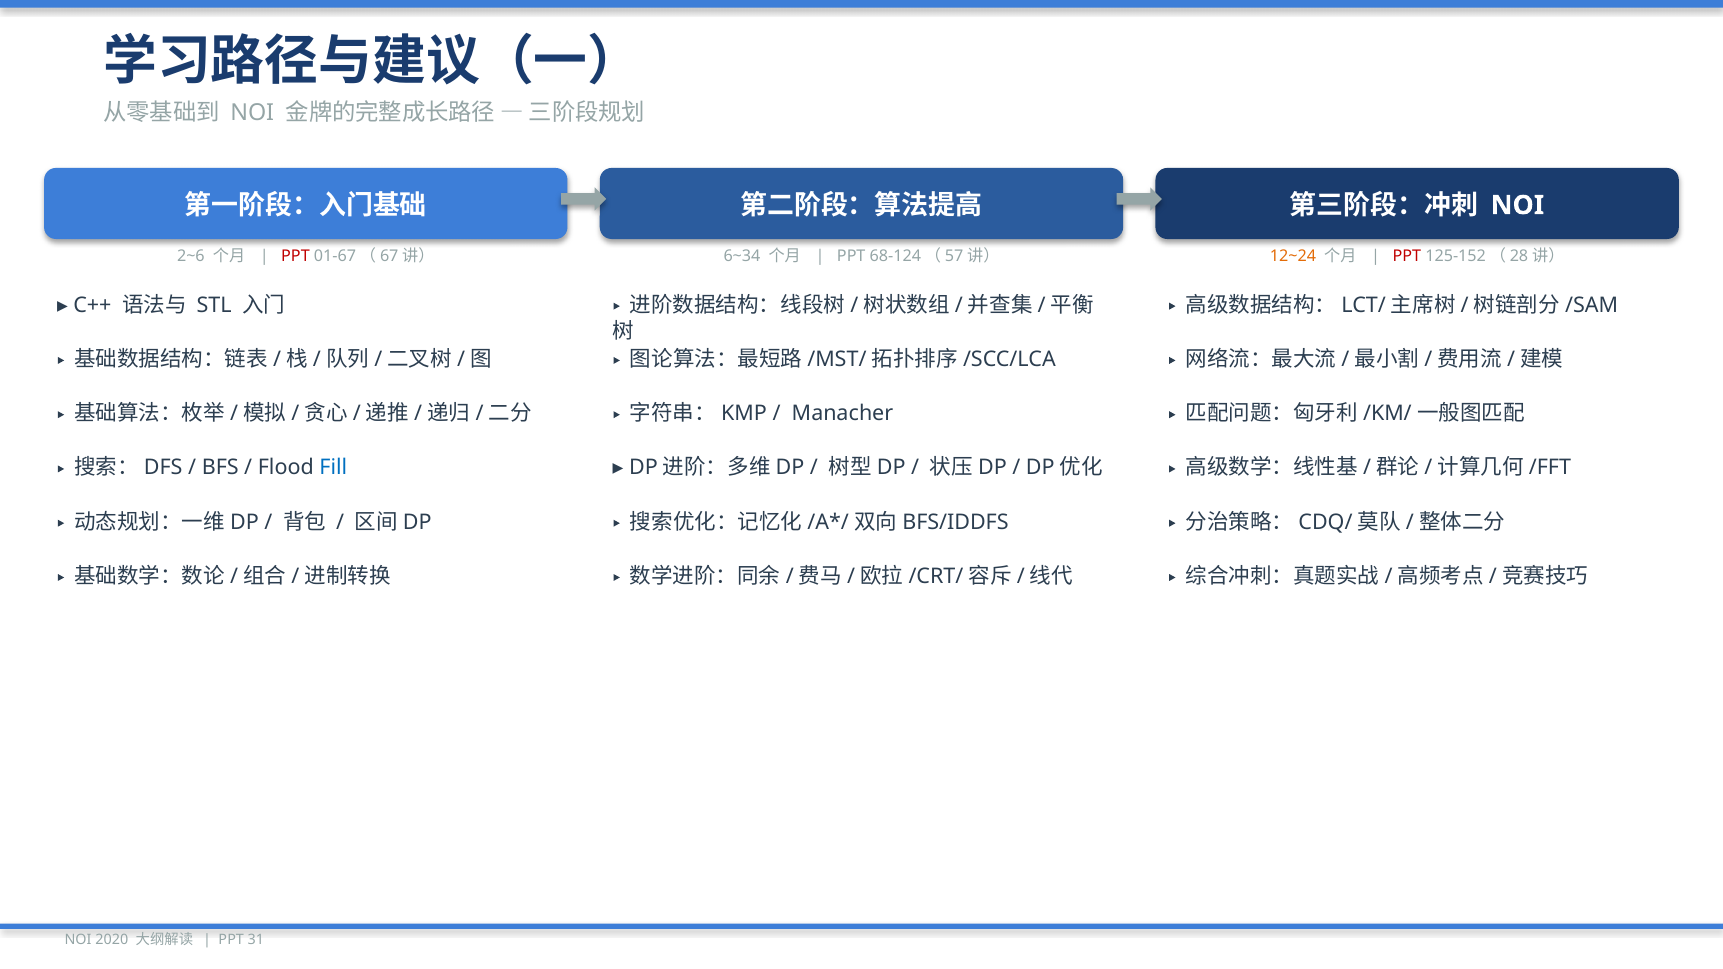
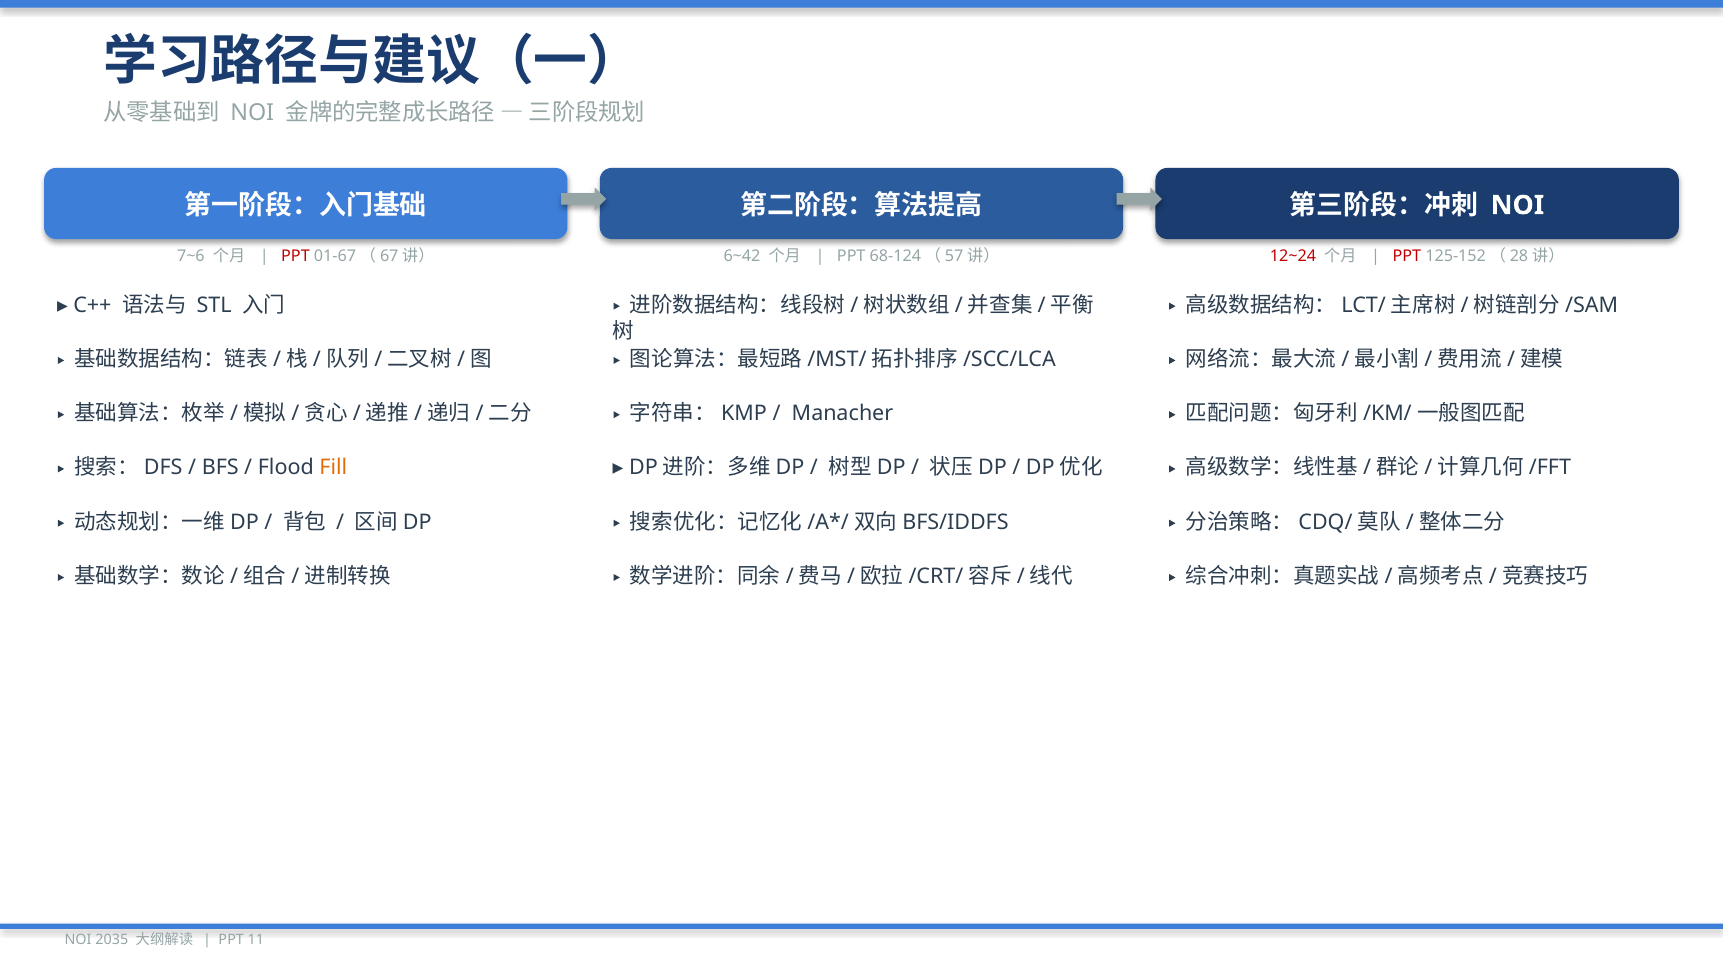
2~6: 2~6 -> 7~6
6~34: 6~34 -> 6~42
12~24 colour: orange -> red
Fill colour: blue -> orange
2020: 2020 -> 2035
31: 31 -> 11
